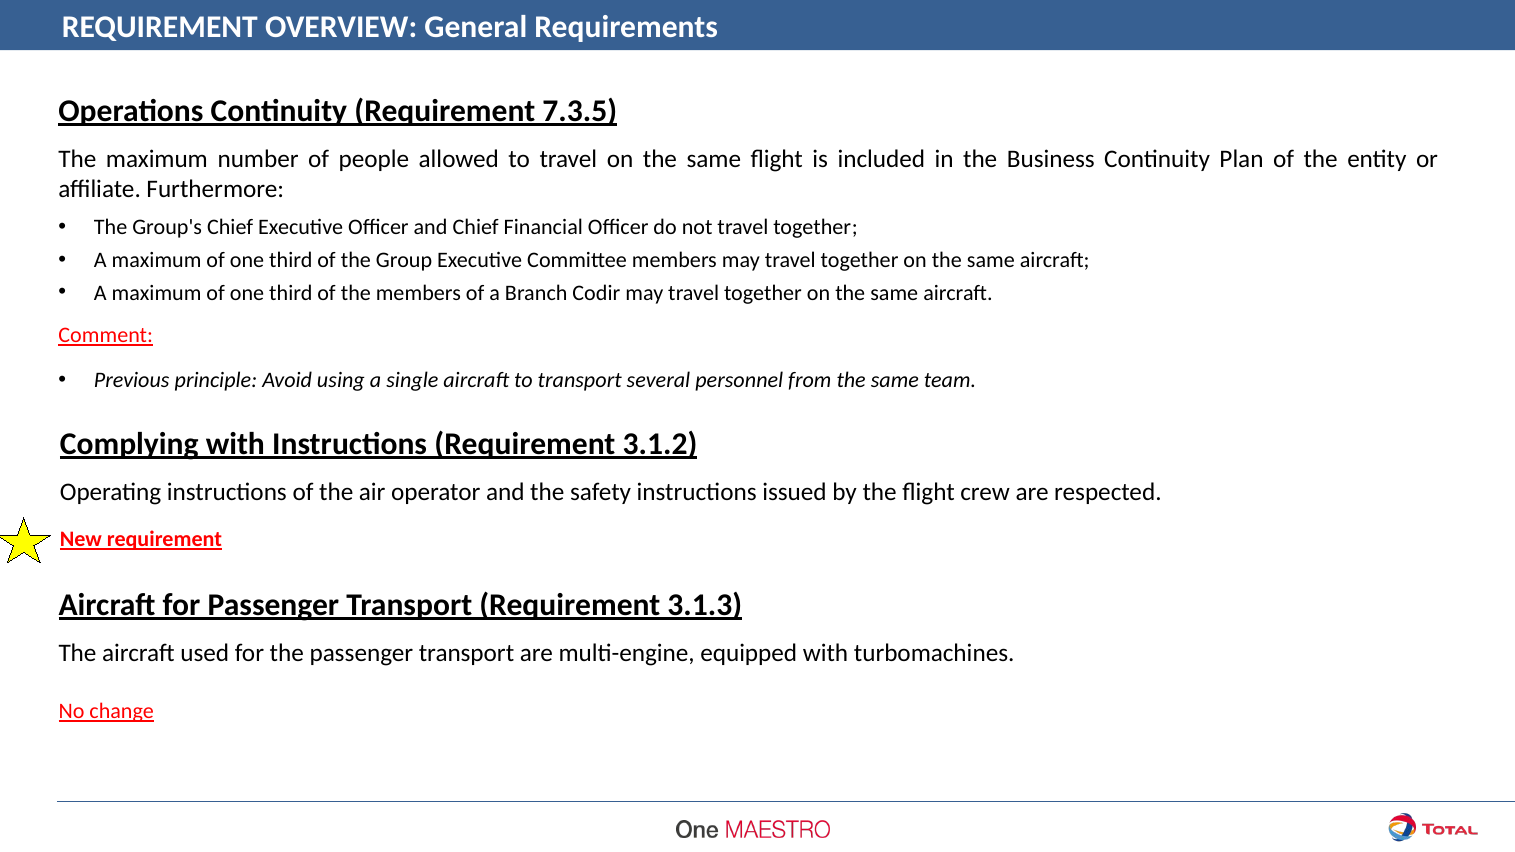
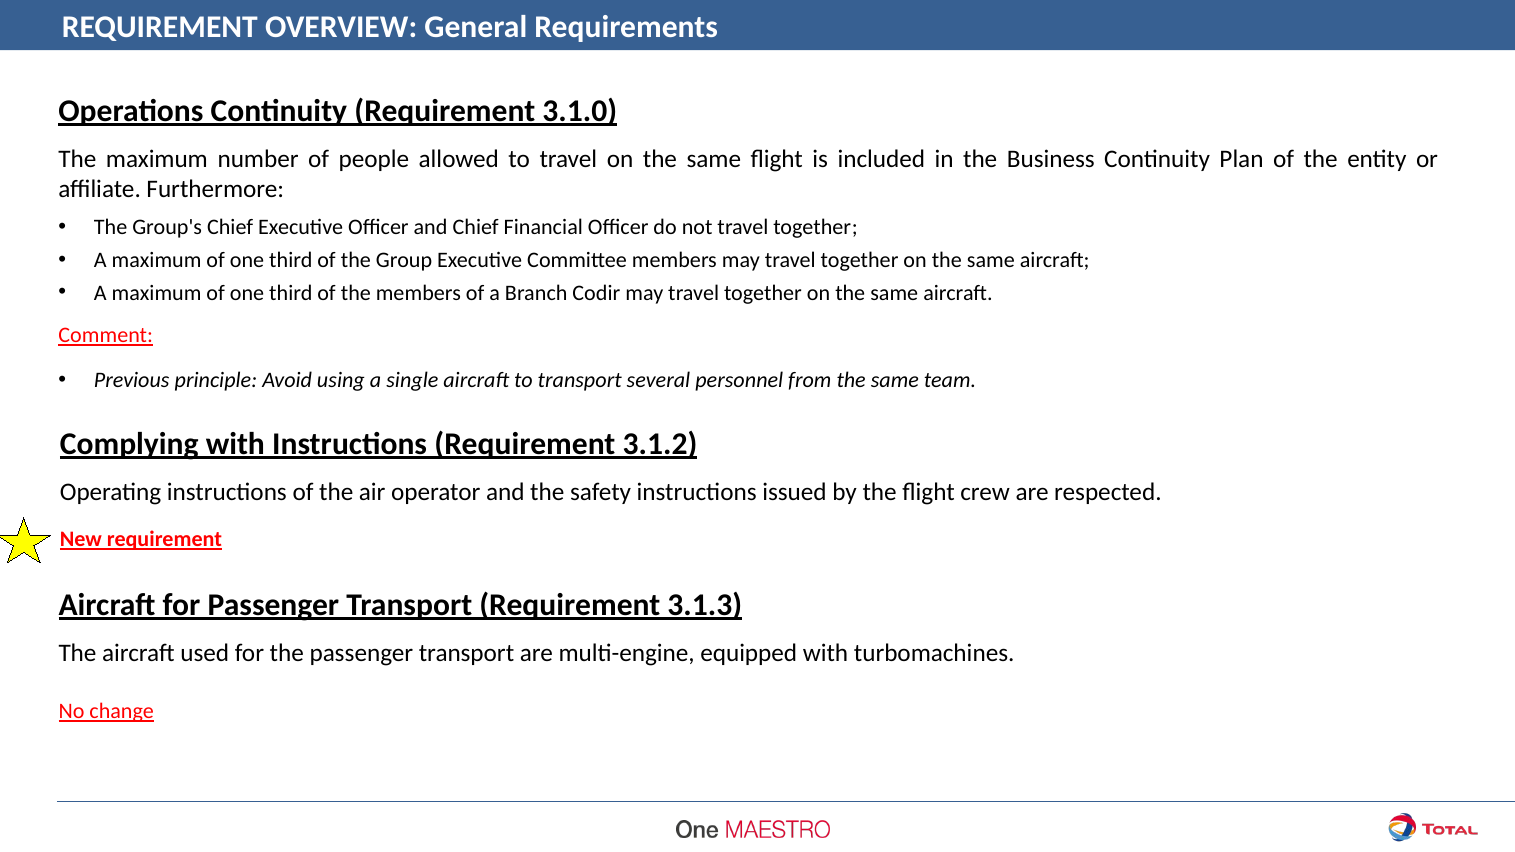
7.3.5: 7.3.5 -> 3.1.0
